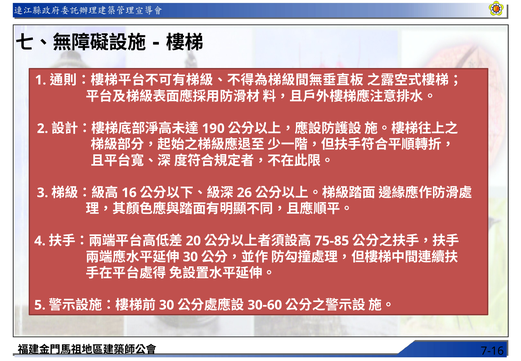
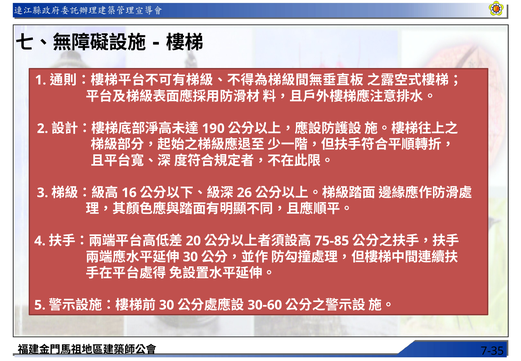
7-16: 7-16 -> 7-35
